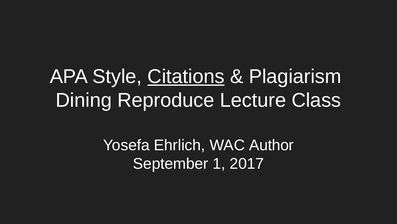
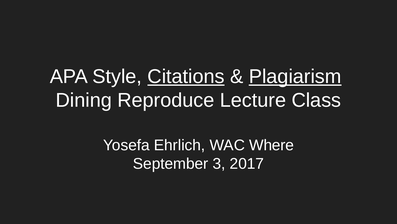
Plagiarism underline: none -> present
Author: Author -> Where
1: 1 -> 3
